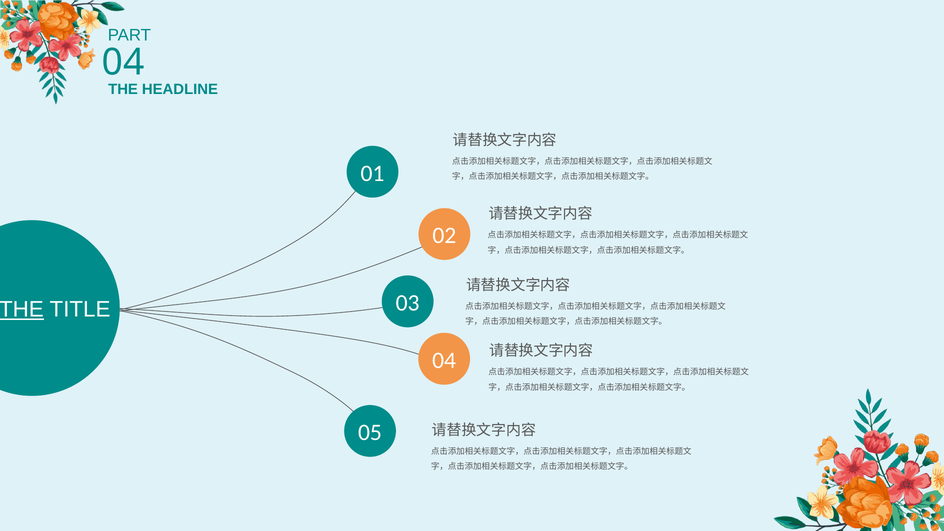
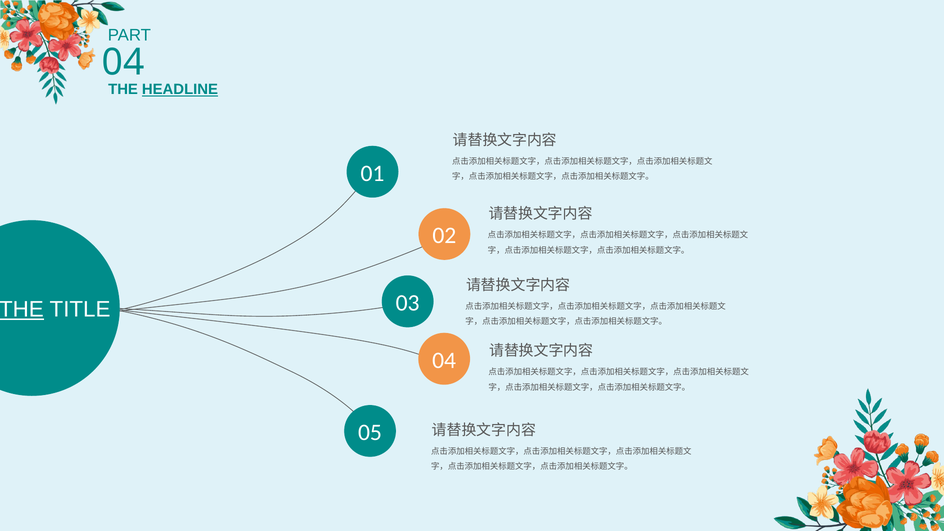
HEADLINE underline: none -> present
